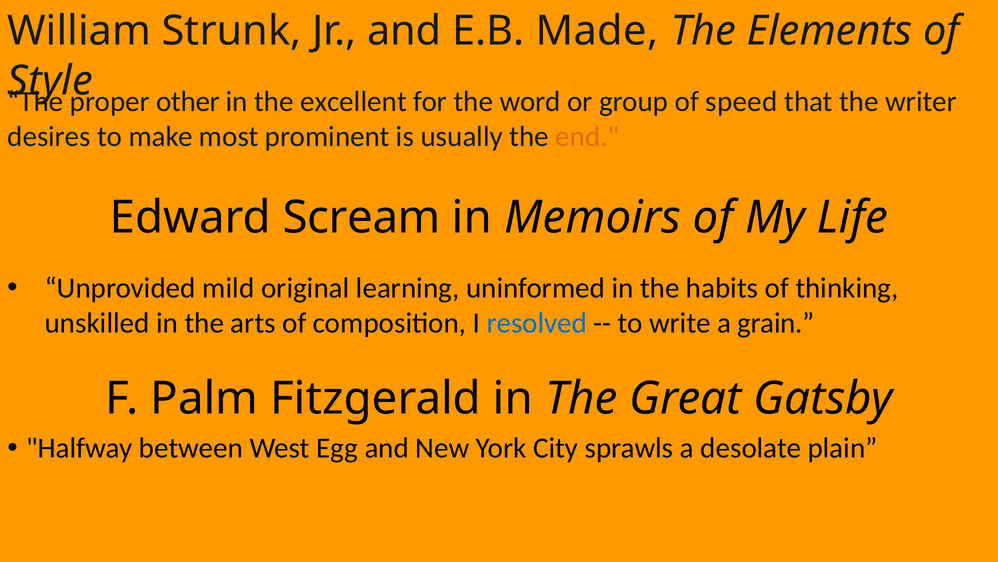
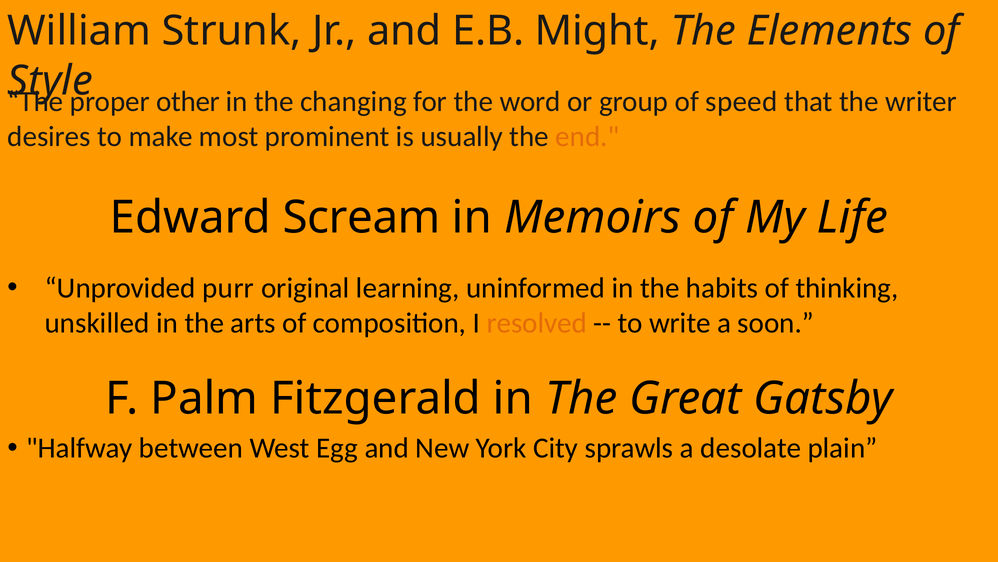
Made: Made -> Might
excellent: excellent -> changing
mild: mild -> purr
resolved colour: blue -> orange
grain: grain -> soon
